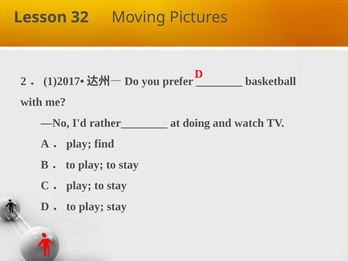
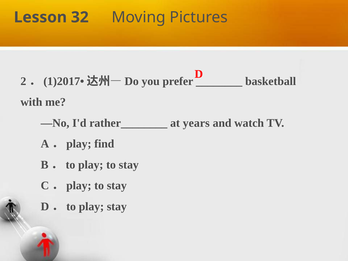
doing: doing -> years
